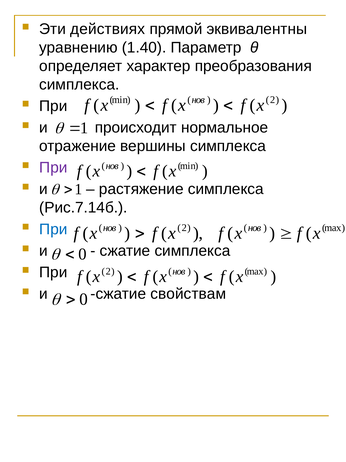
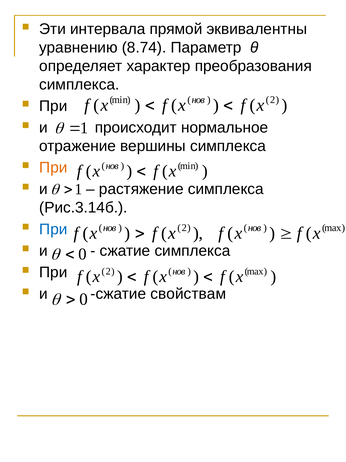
действиях: действиях -> интервала
1.40: 1.40 -> 8.74
При at (53, 167) colour: purple -> orange
Рис.7.14б: Рис.7.14б -> Рис.3.14б
